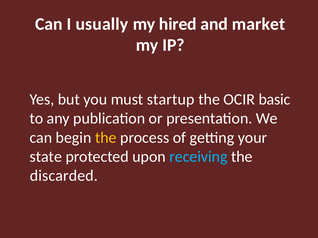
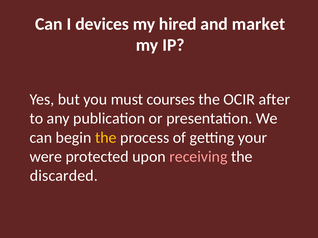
usually: usually -> devices
startup: startup -> courses
basic: basic -> after
state: state -> were
receiving colour: light blue -> pink
